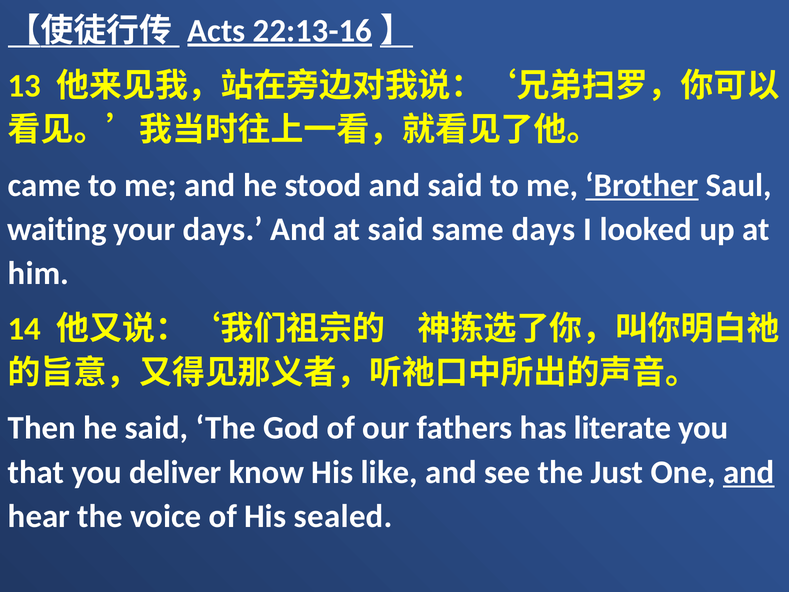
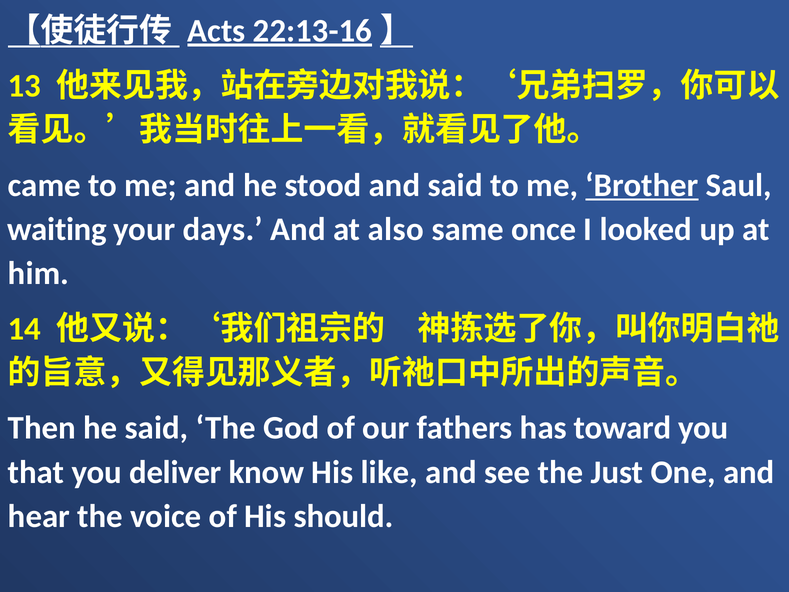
at said: said -> also
same days: days -> once
literate: literate -> toward
and at (749, 472) underline: present -> none
sealed: sealed -> should
